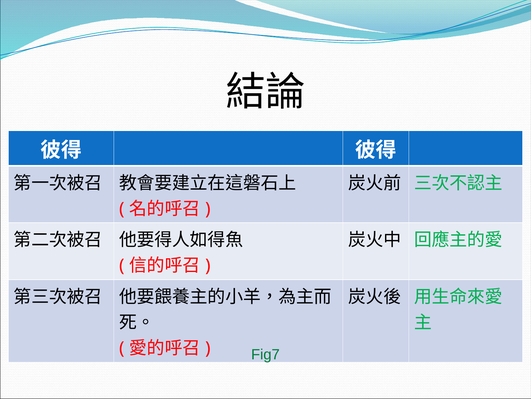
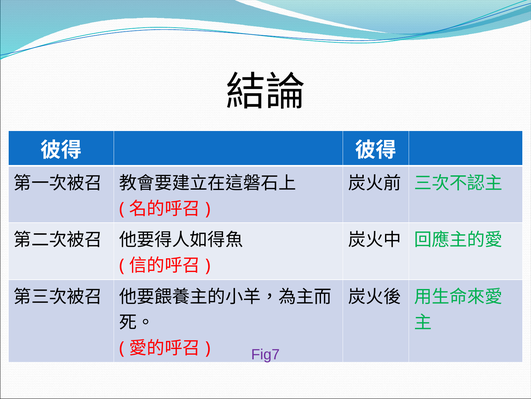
Fig7 colour: green -> purple
